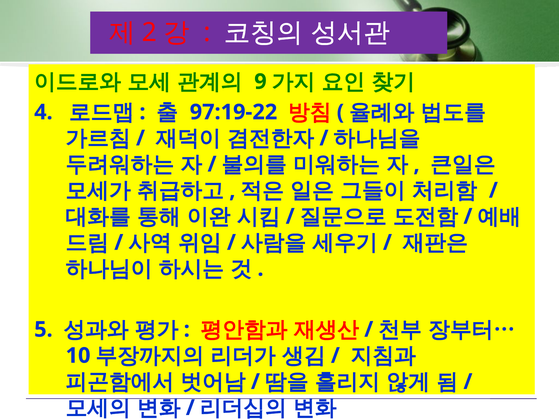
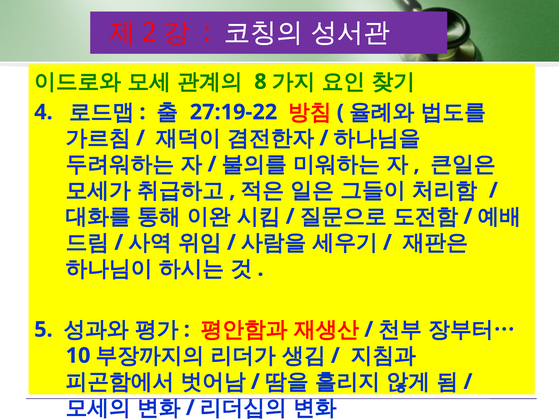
9: 9 -> 8
97:19-22: 97:19-22 -> 27:19-22
